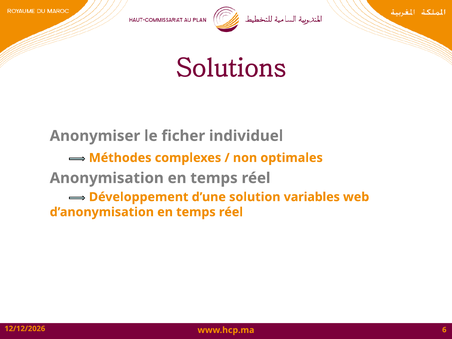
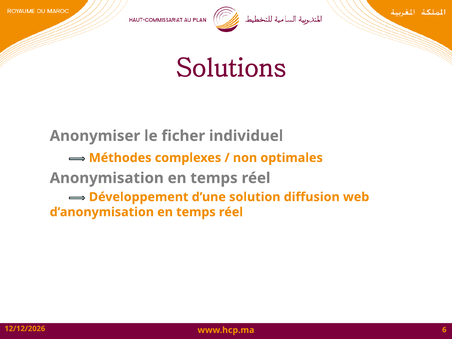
variables: variables -> diffusion
